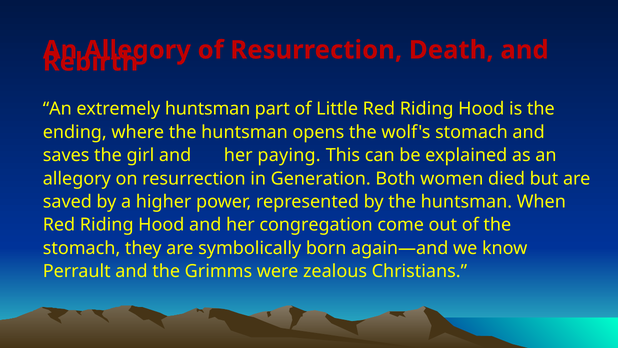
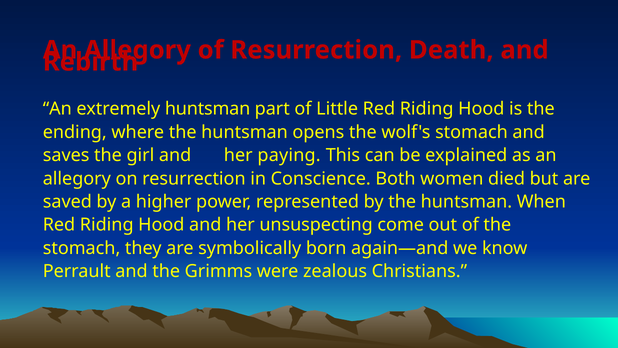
Generation: Generation -> Conscience
congregation: congregation -> unsuspecting
